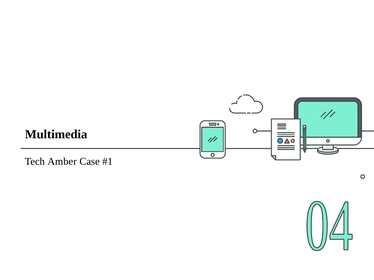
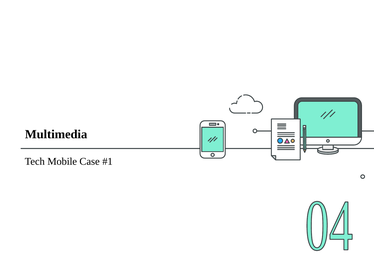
Amber: Amber -> Mobile
